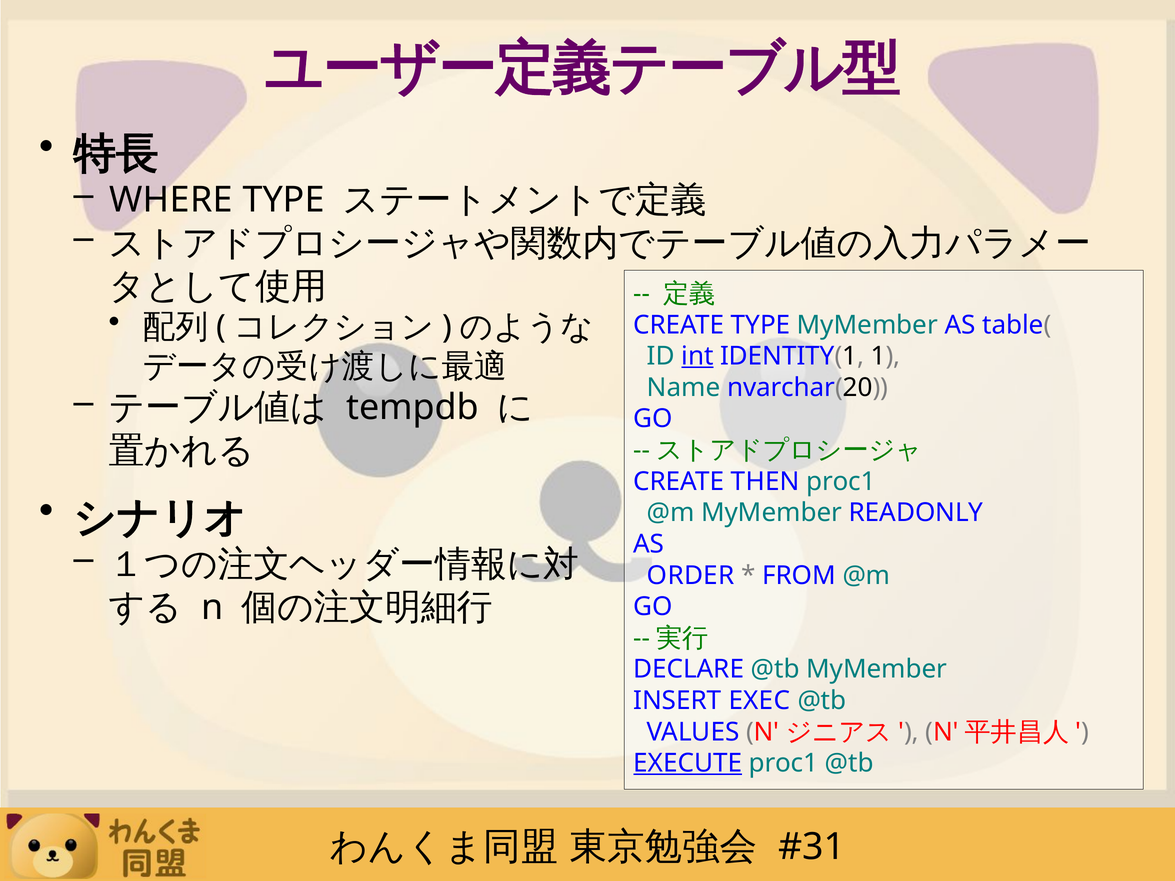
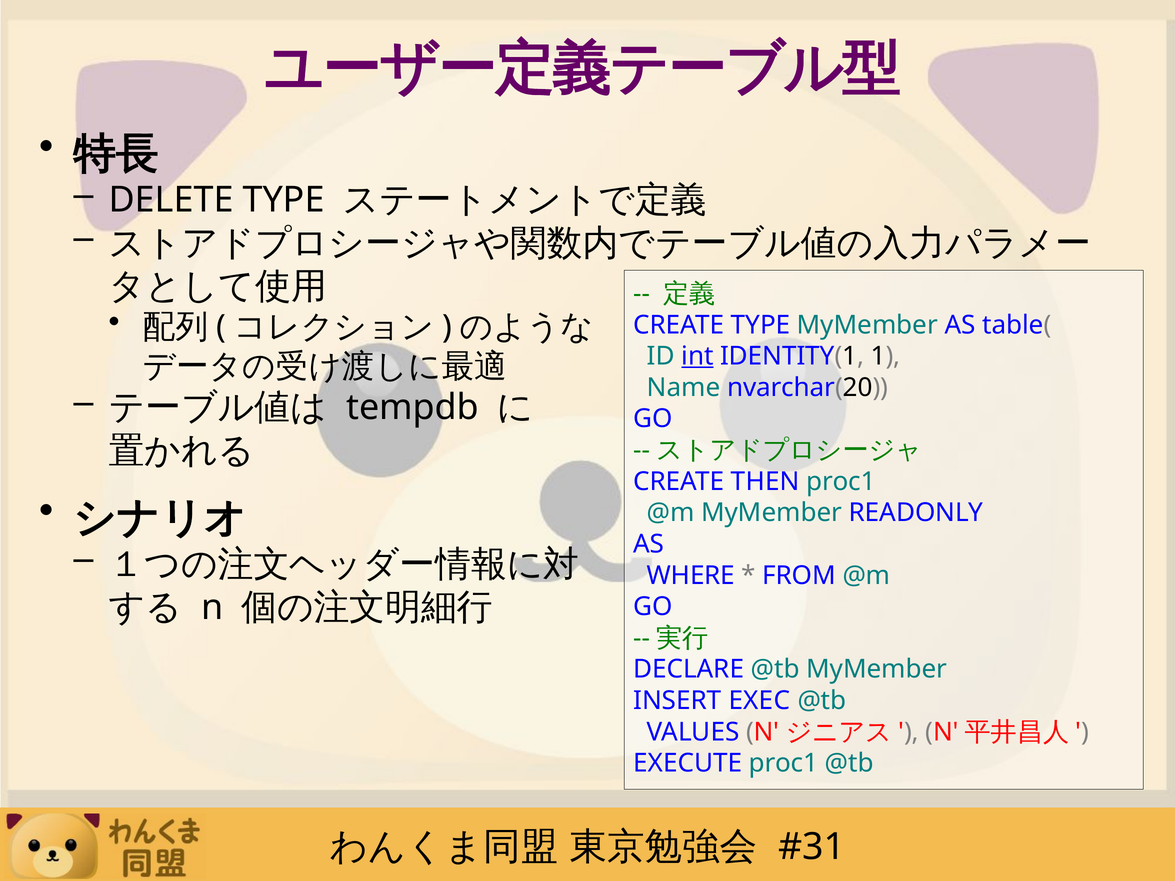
WHERE: WHERE -> DELETE
ORDER: ORDER -> WHERE
EXECUTE underline: present -> none
